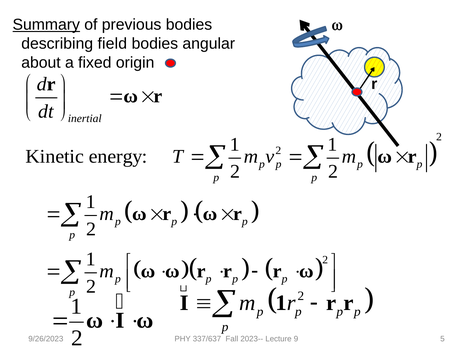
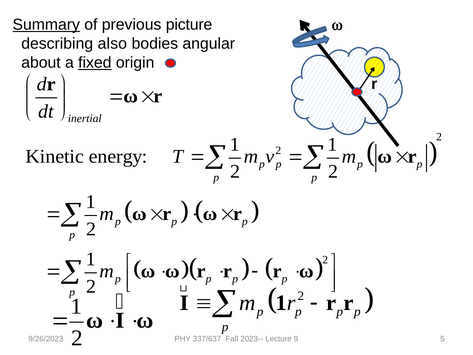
previous bodies: bodies -> picture
field: field -> also
fixed underline: none -> present
